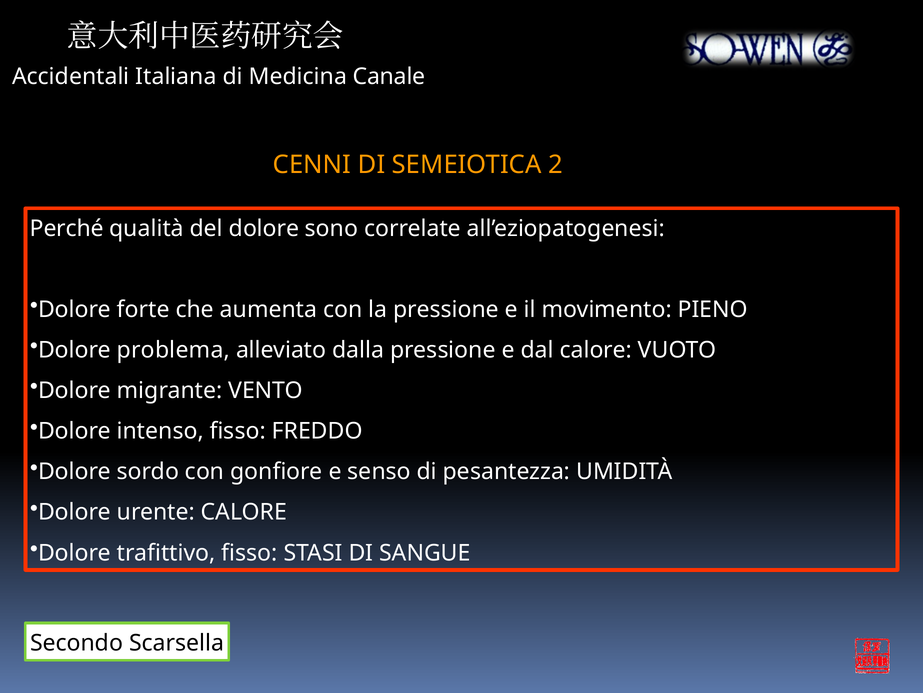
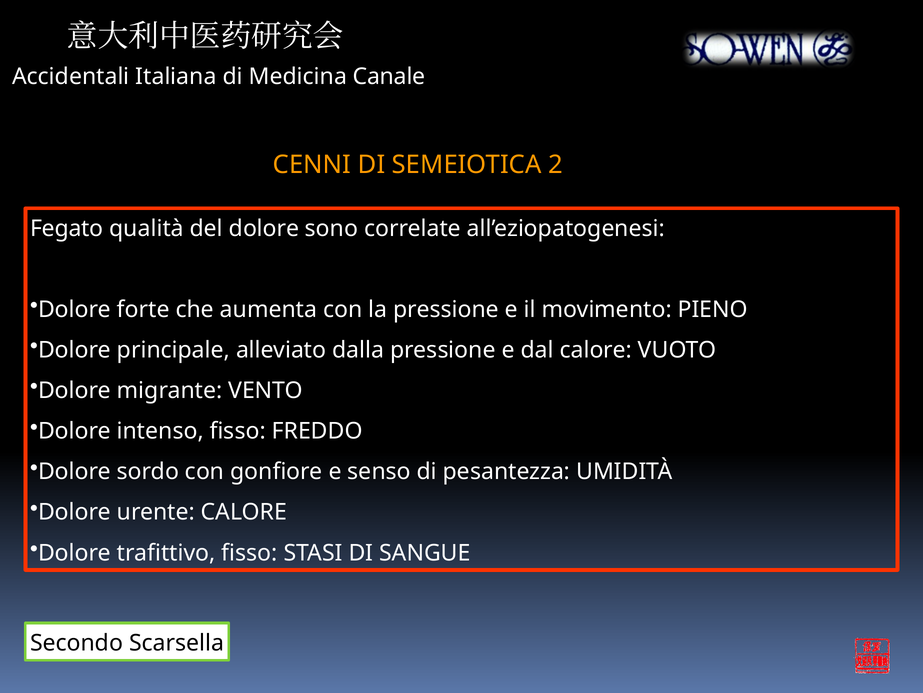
Perché: Perché -> Fegato
problema: problema -> principale
